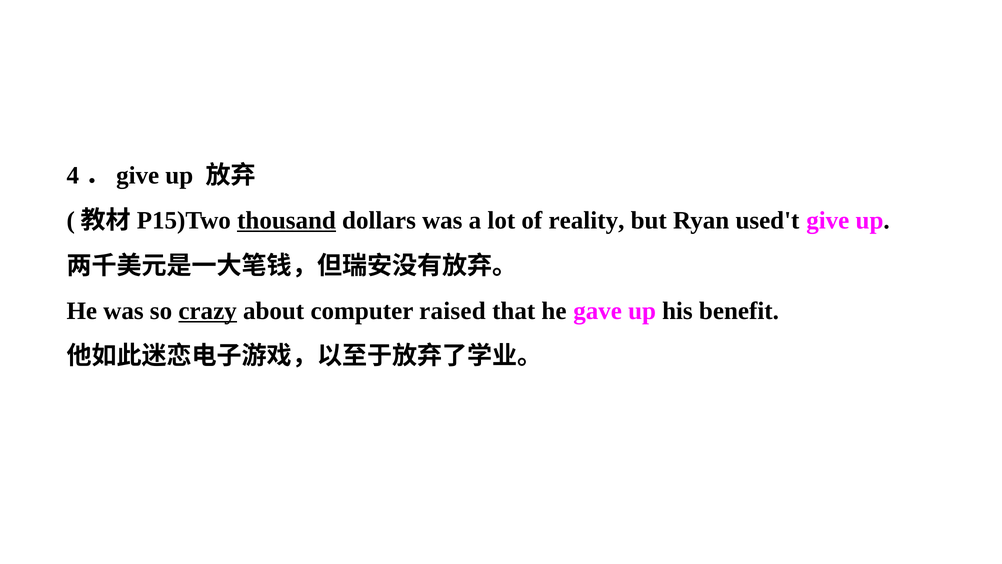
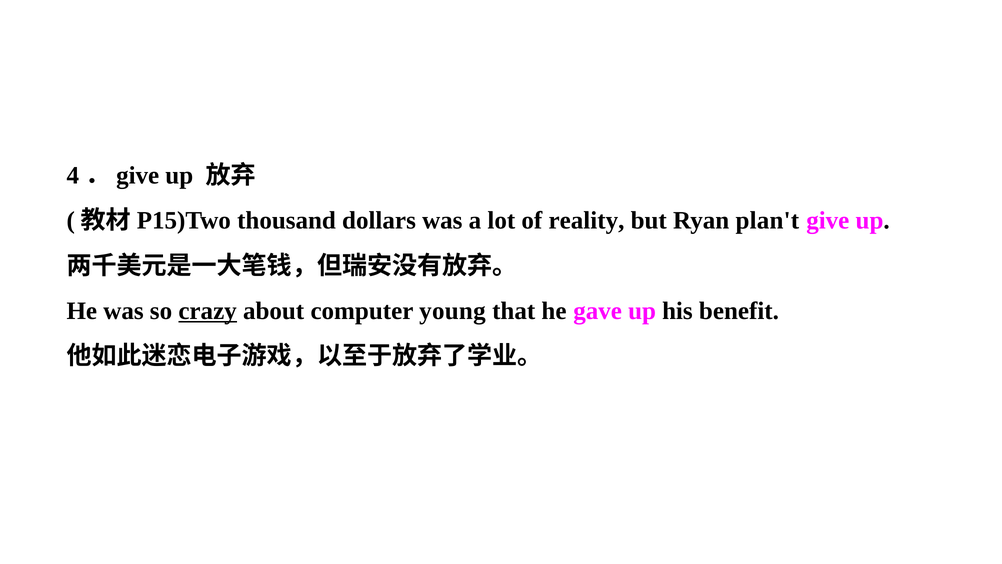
thousand underline: present -> none
used't: used't -> plan't
raised: raised -> young
